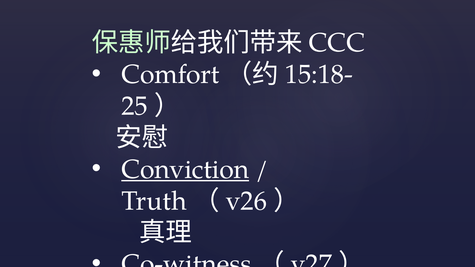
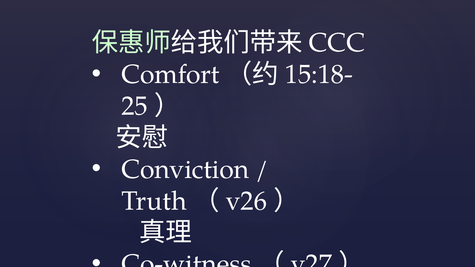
Conviction underline: present -> none
